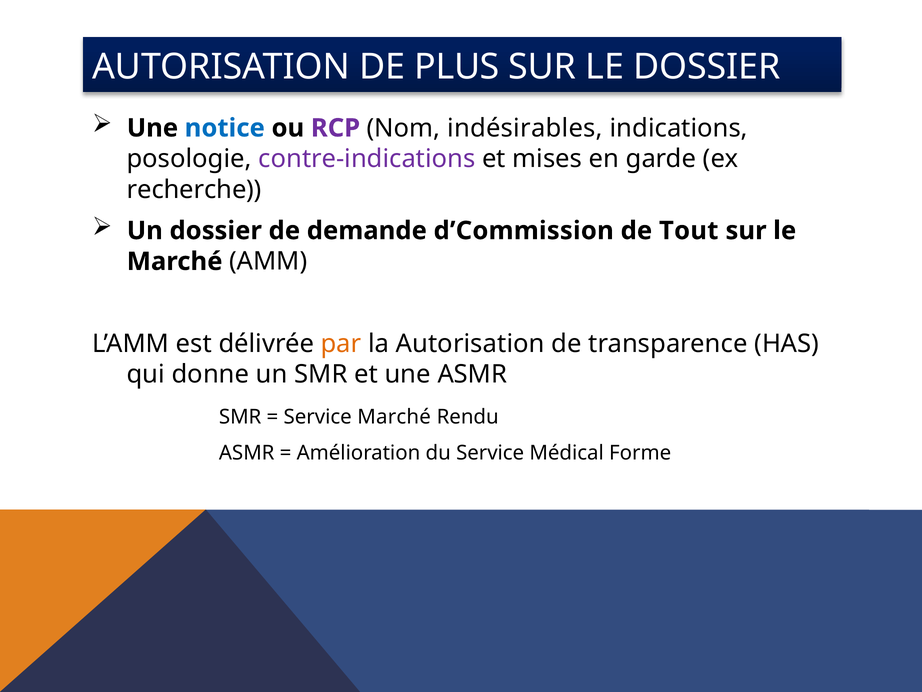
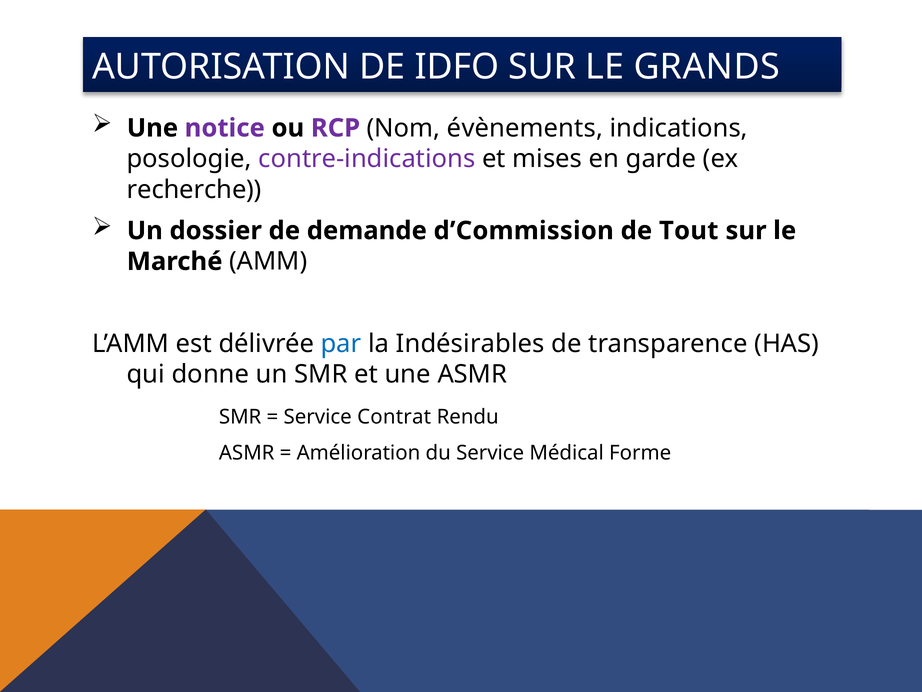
PLUS: PLUS -> IDFO
LE DOSSIER: DOSSIER -> GRANDS
notice colour: blue -> purple
indésirables: indésirables -> évènements
par colour: orange -> blue
la Autorisation: Autorisation -> Indésirables
Service Marché: Marché -> Contrat
